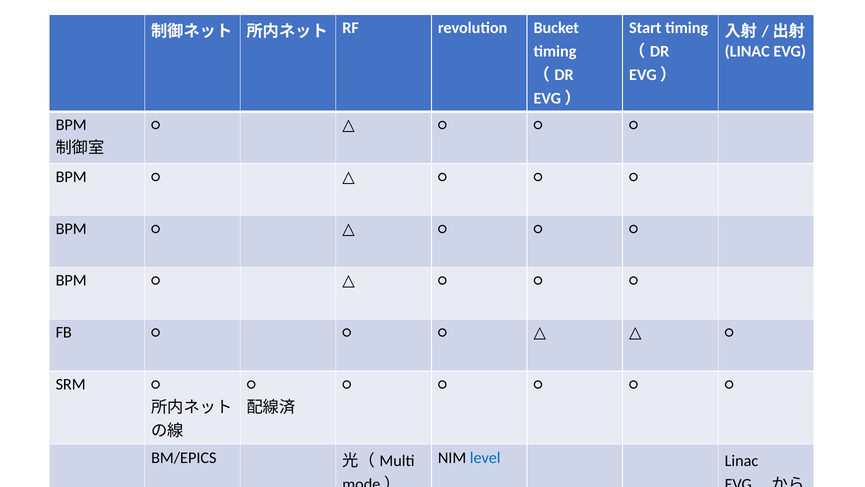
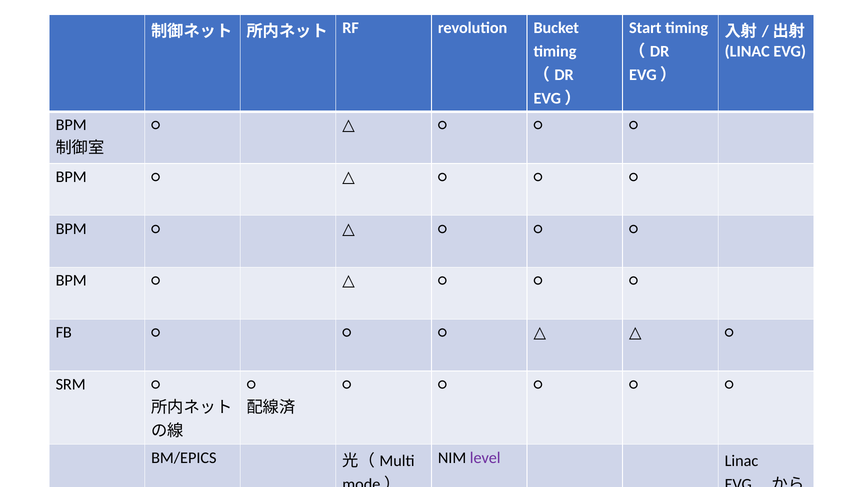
level colour: blue -> purple
